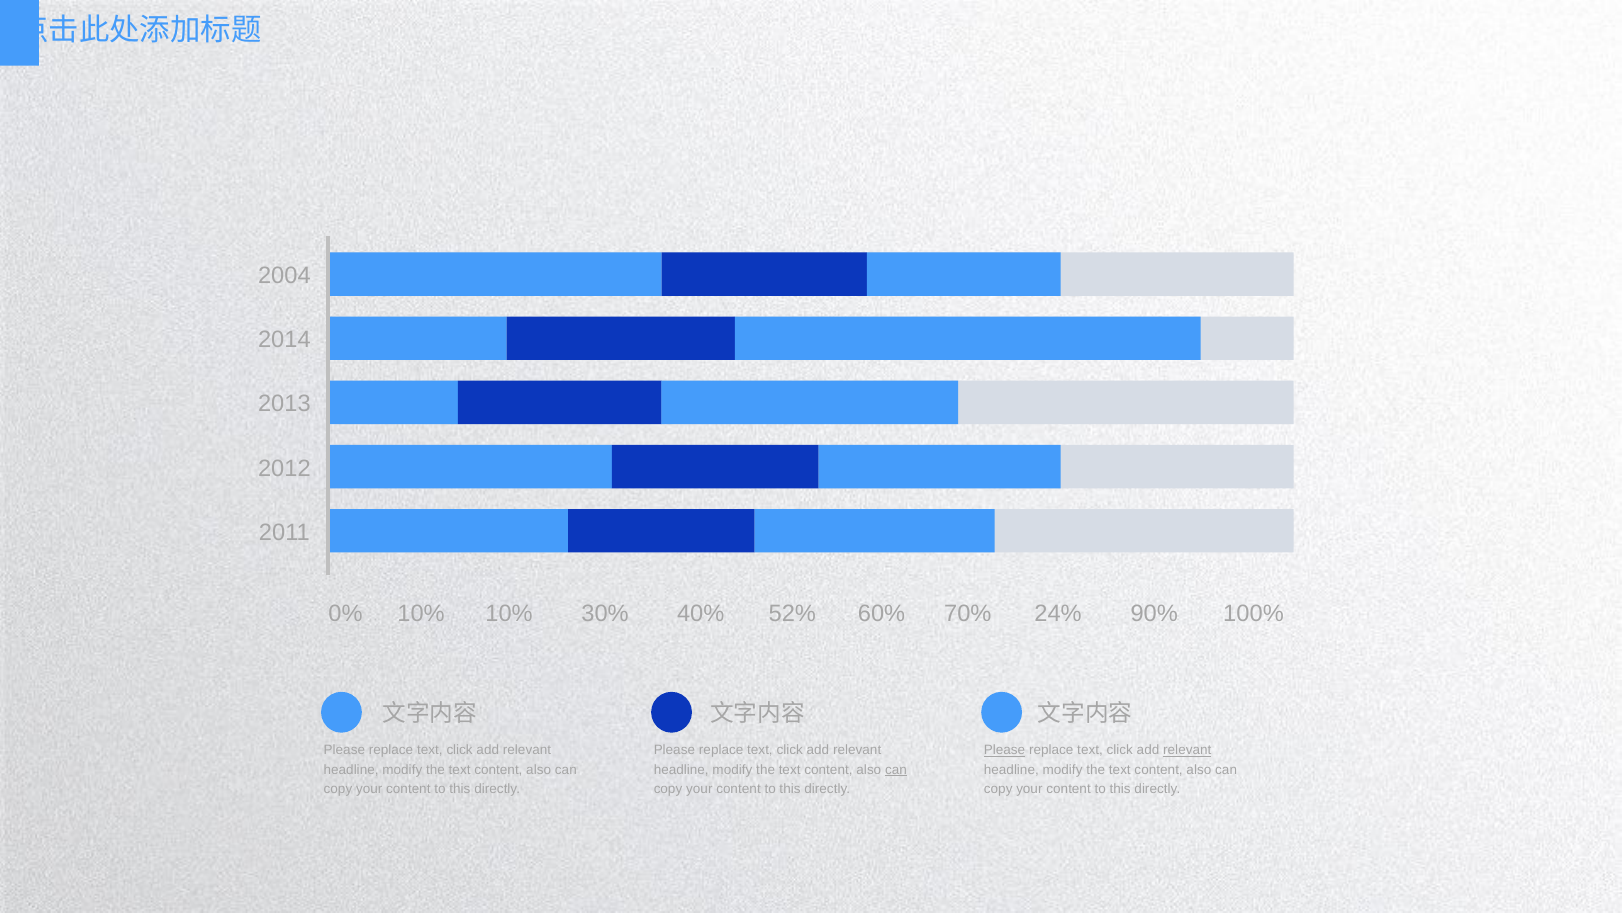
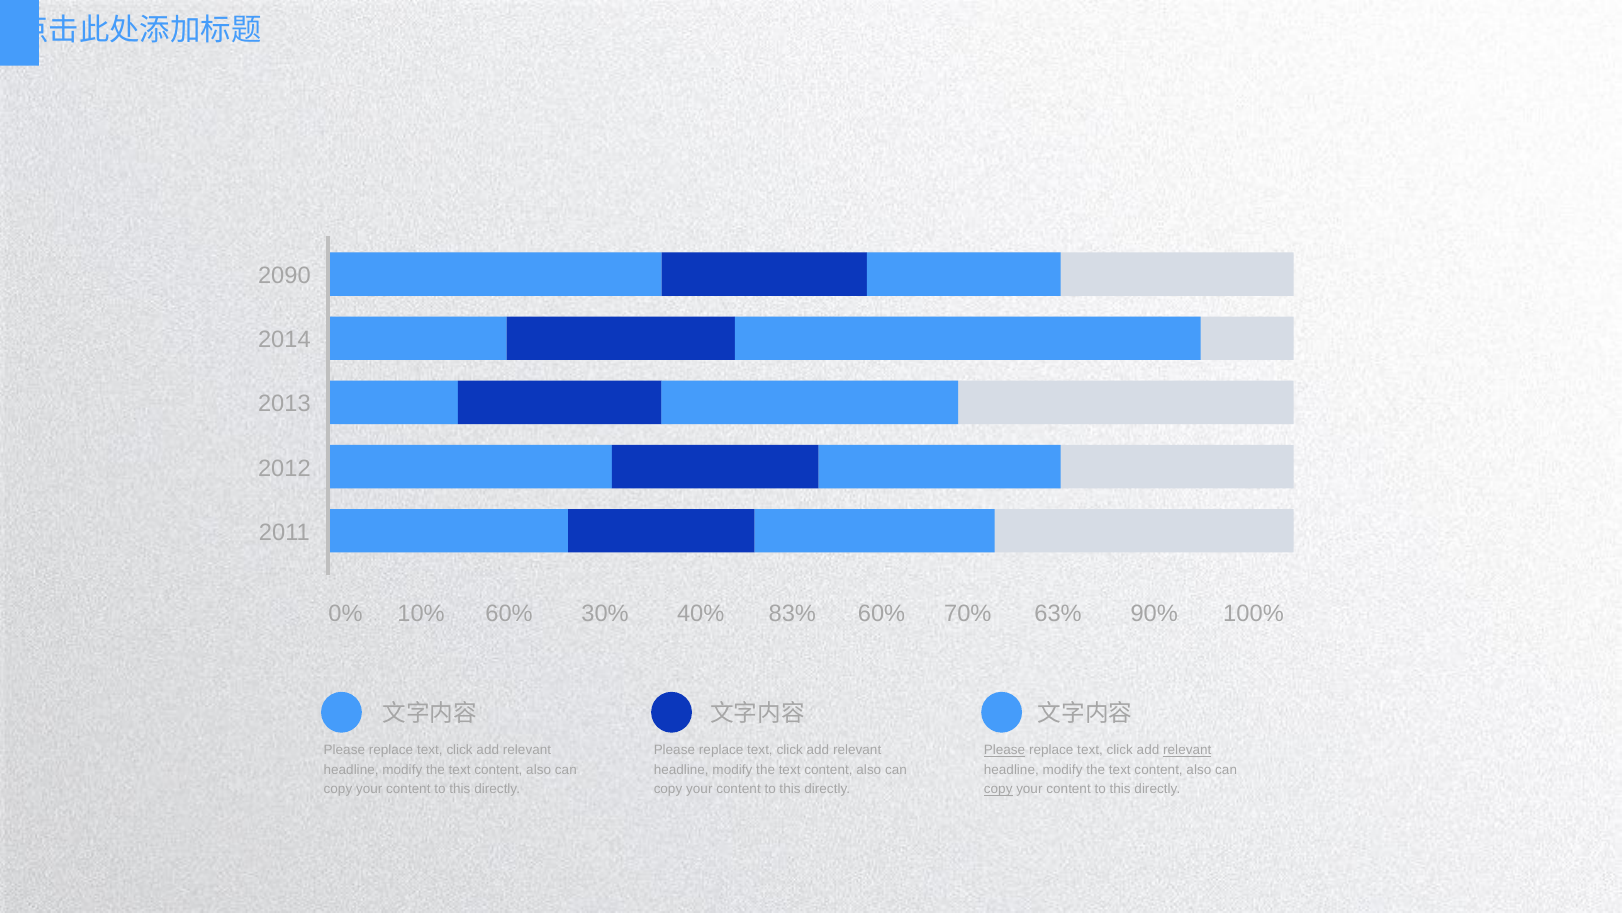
2004: 2004 -> 2090
10% at (509, 613): 10% -> 60%
52%: 52% -> 83%
24%: 24% -> 63%
can at (896, 769) underline: present -> none
copy at (998, 789) underline: none -> present
